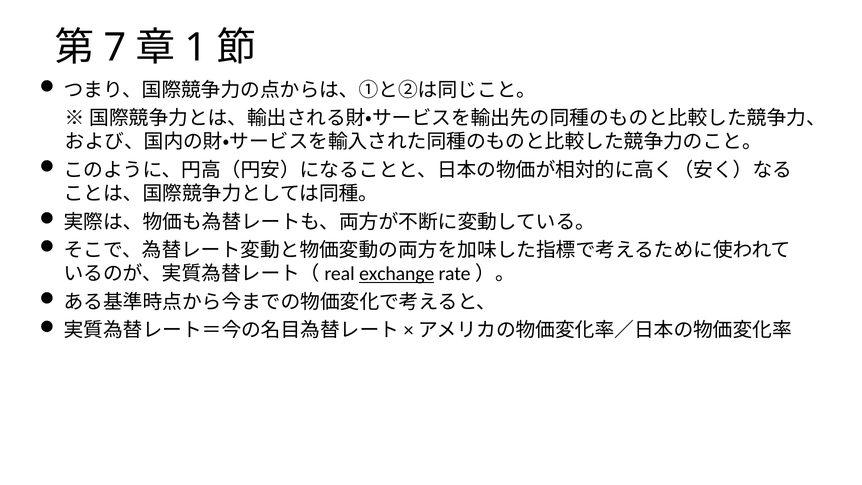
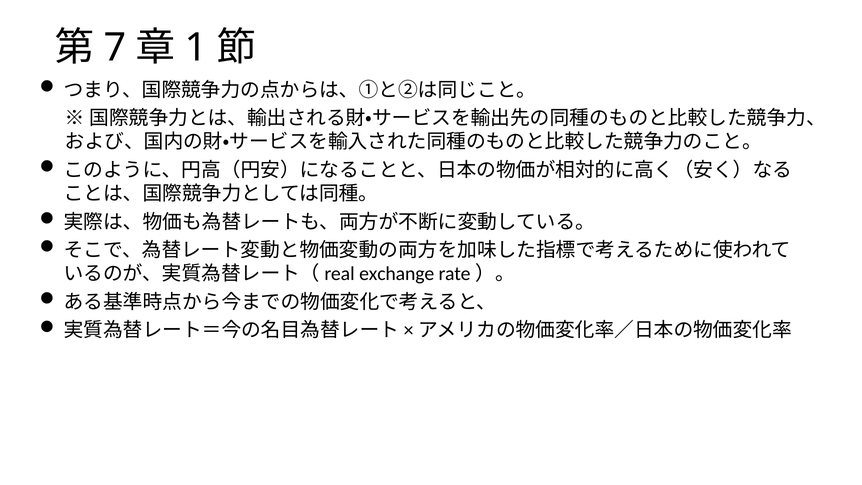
exchange underline: present -> none
